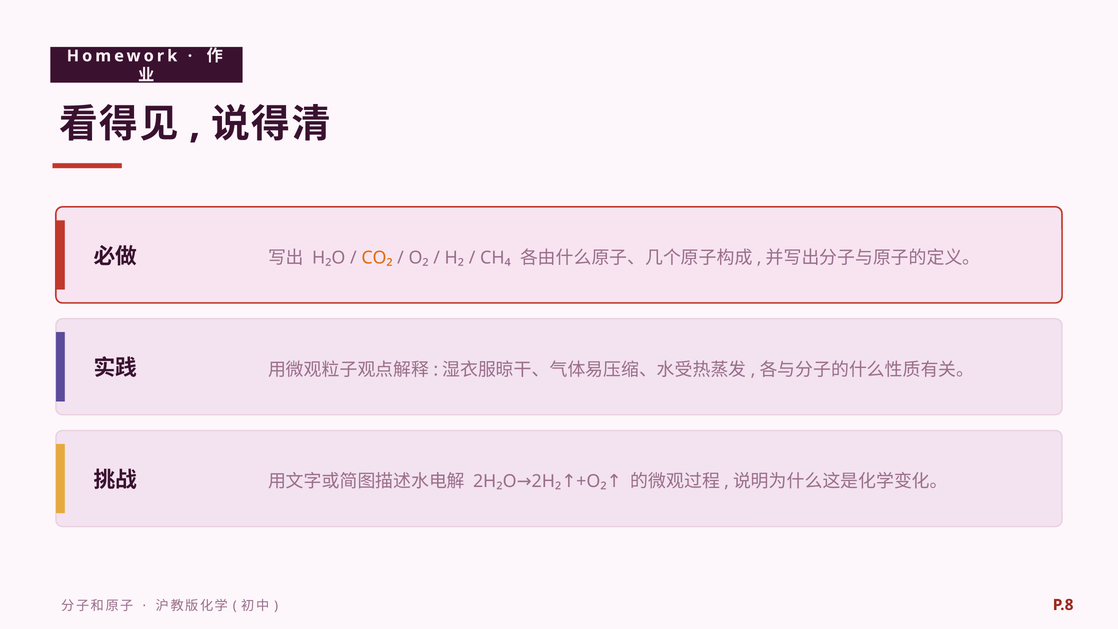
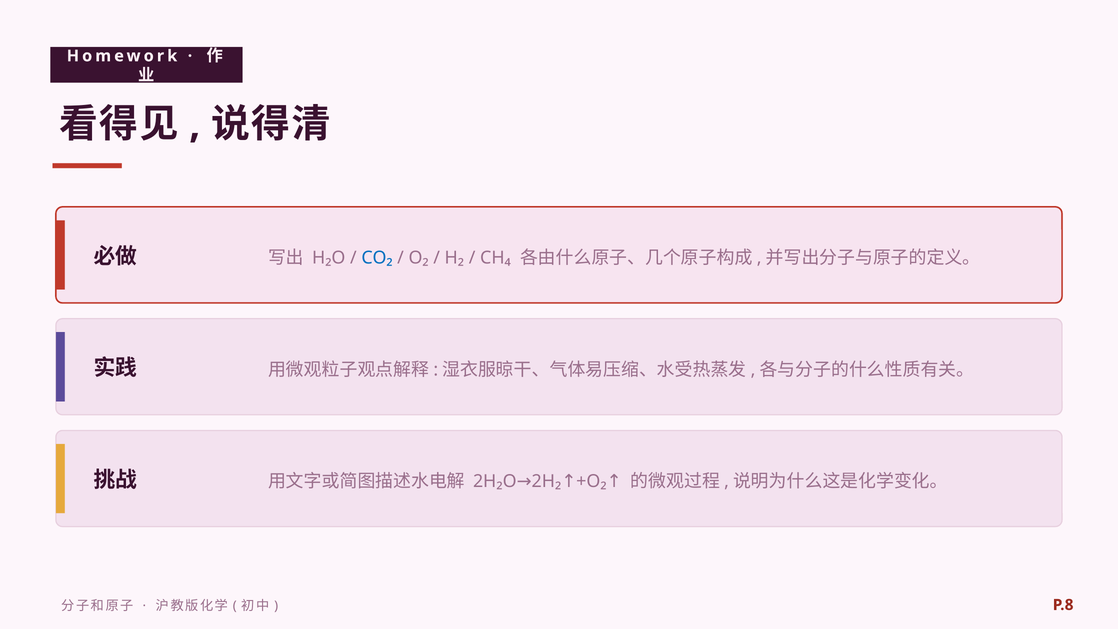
CO₂ colour: orange -> blue
